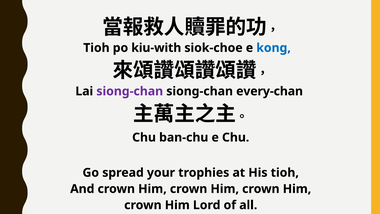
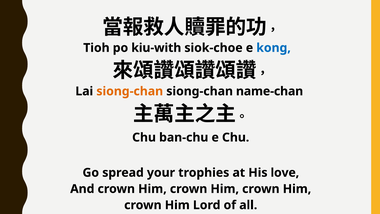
siong-chan at (130, 91) colour: purple -> orange
every-chan: every-chan -> name-chan
His tioh: tioh -> love
